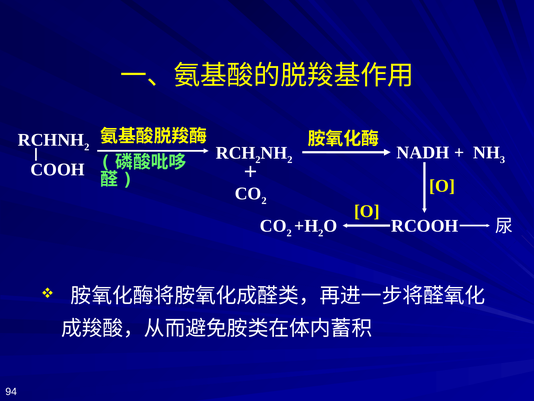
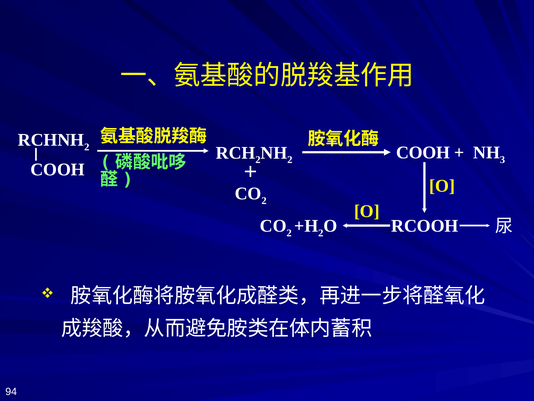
NADH at (423, 152): NADH -> COOH
